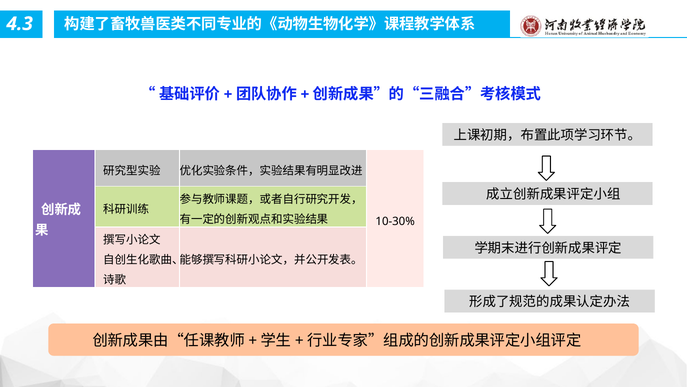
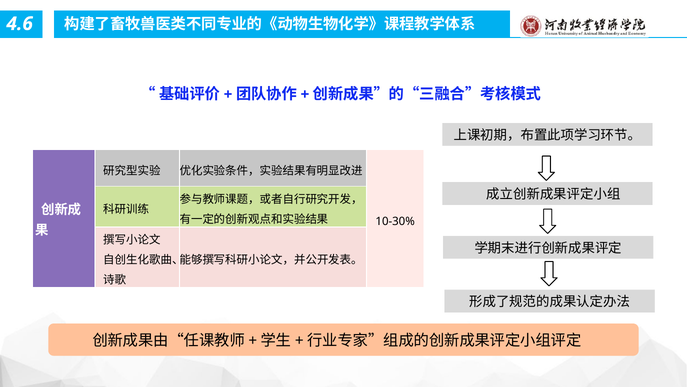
4.3: 4.3 -> 4.6
